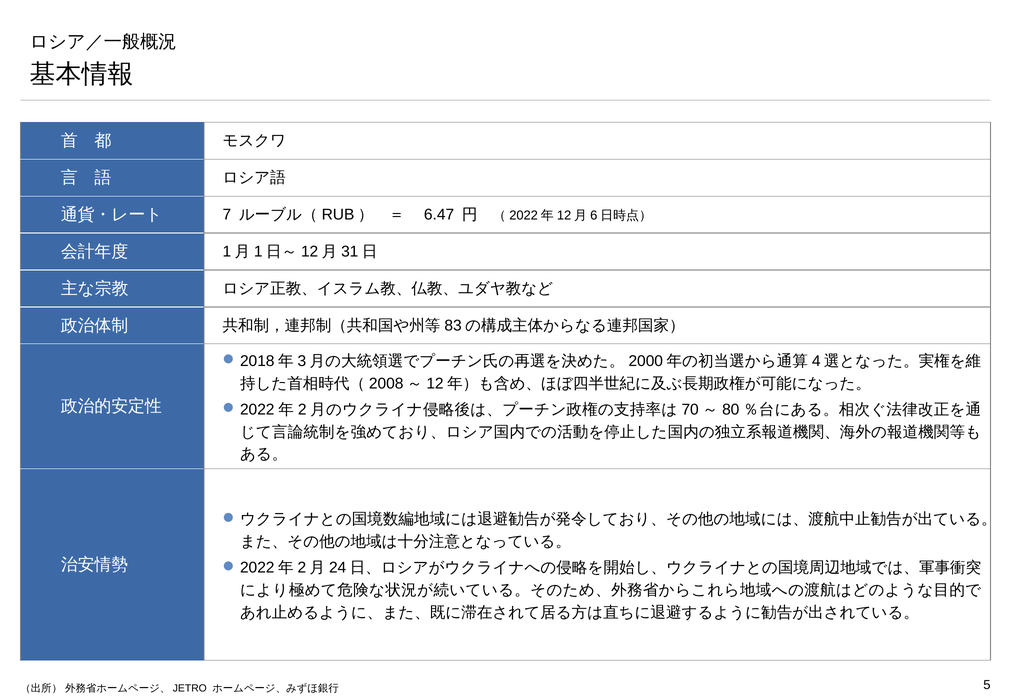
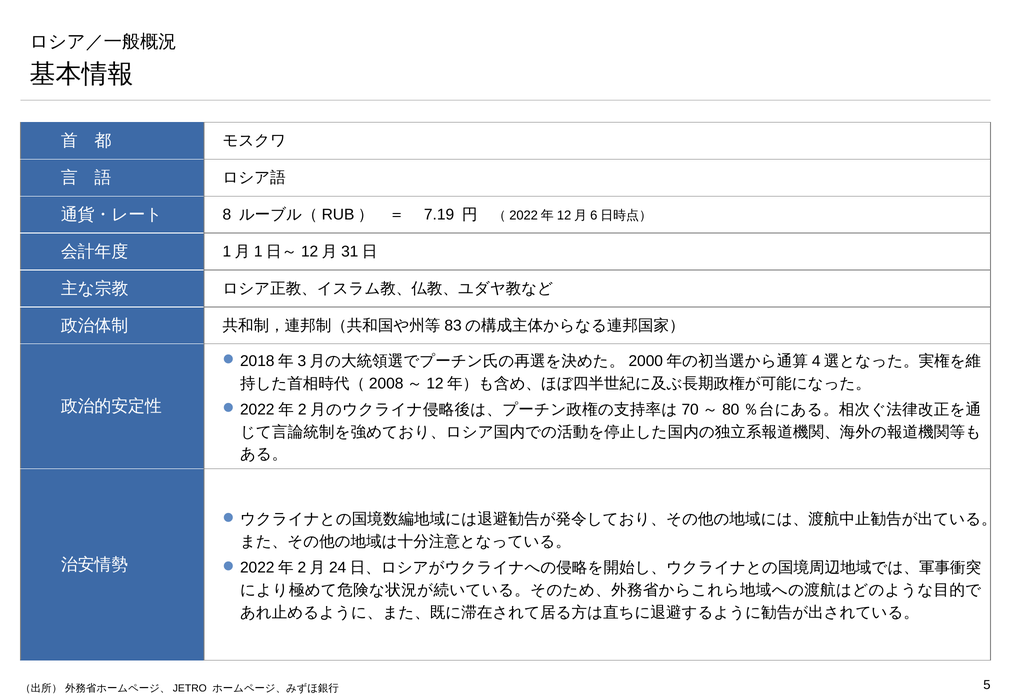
7: 7 -> 8
6.47: 6.47 -> 7.19
